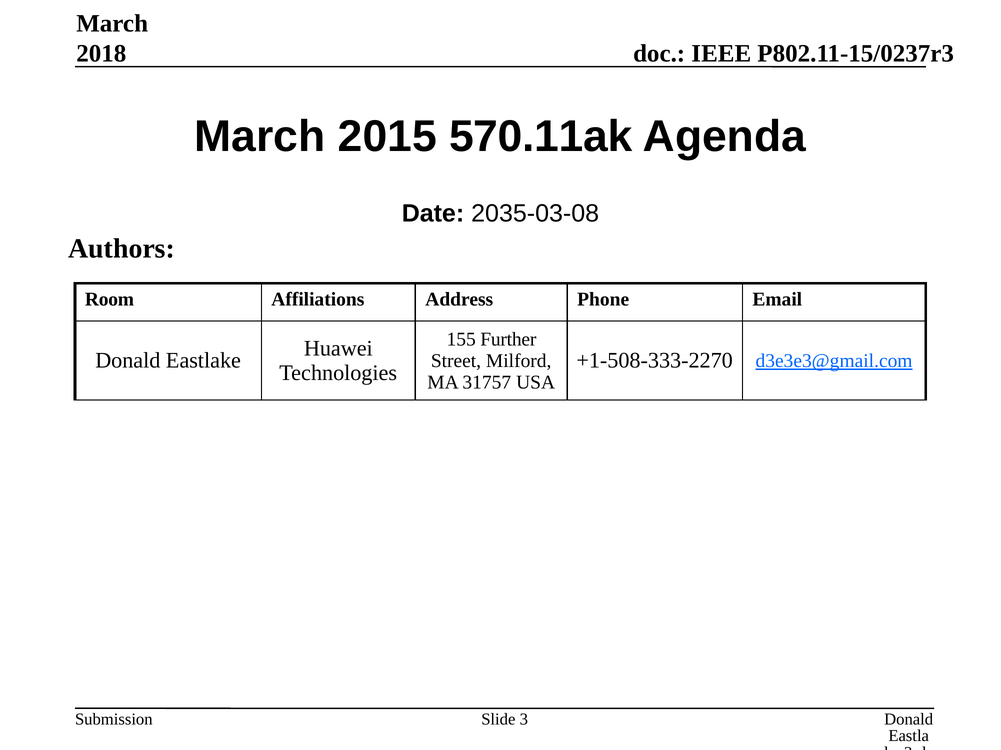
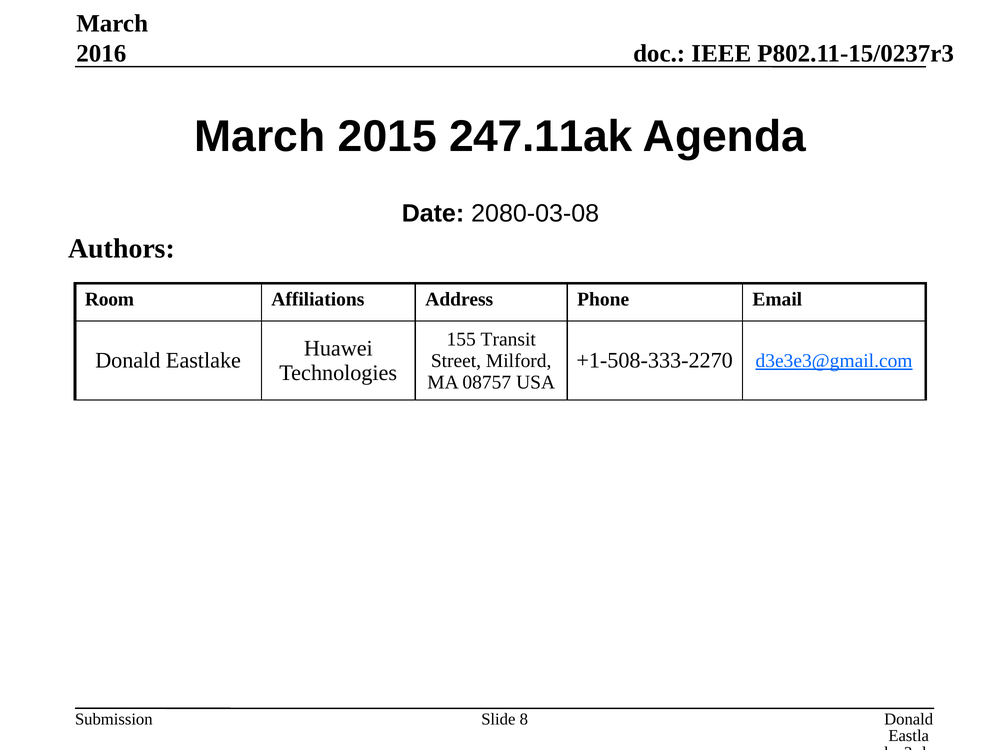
2018: 2018 -> 2016
570.11ak: 570.11ak -> 247.11ak
2035-03-08: 2035-03-08 -> 2080-03-08
Further: Further -> Transit
31757: 31757 -> 08757
3: 3 -> 8
